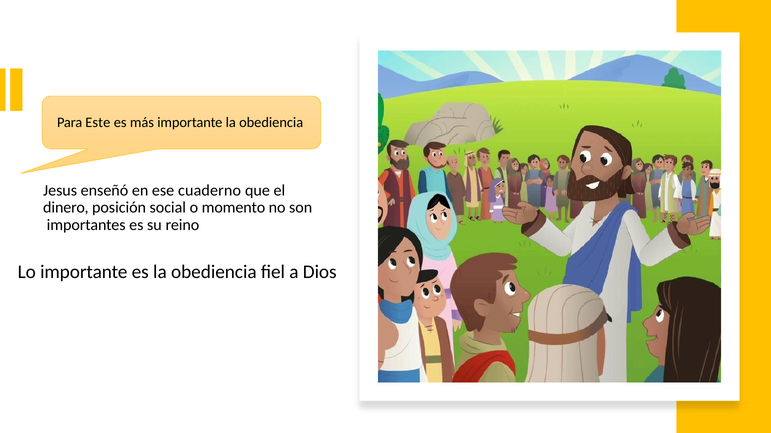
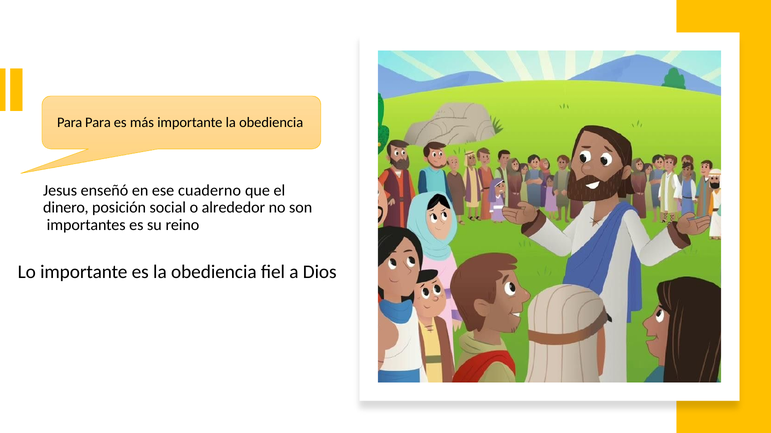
Para Este: Este -> Para
momento: momento -> alrededor
